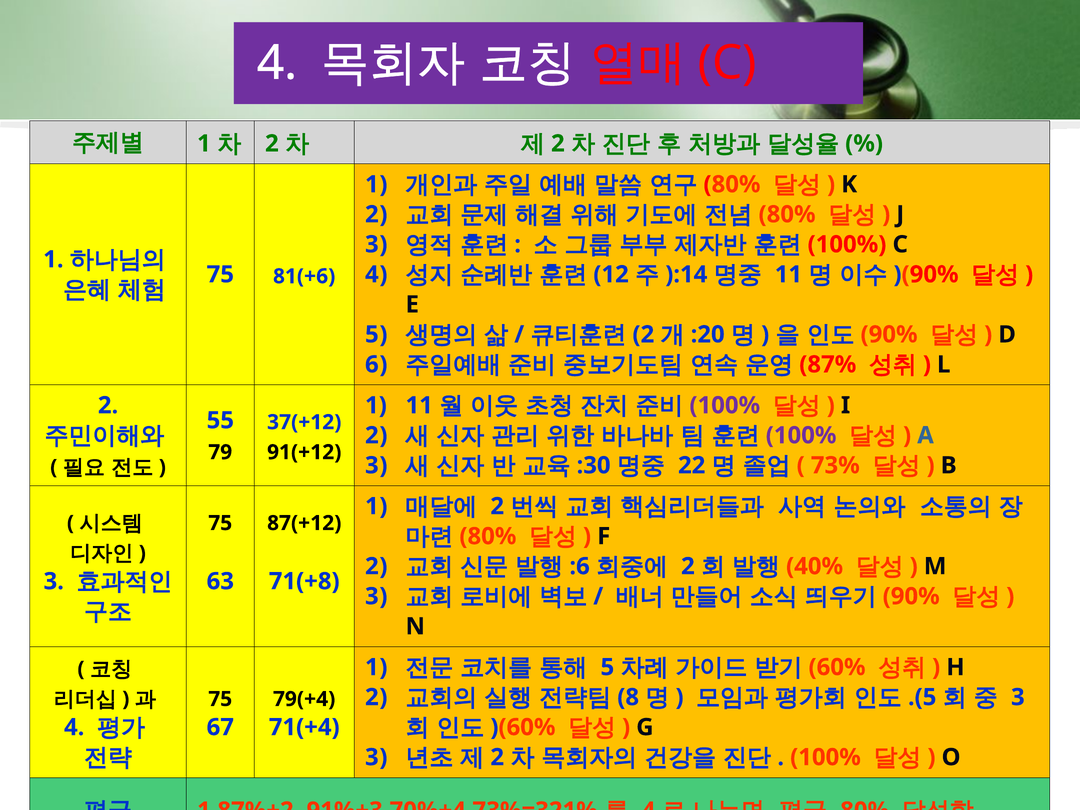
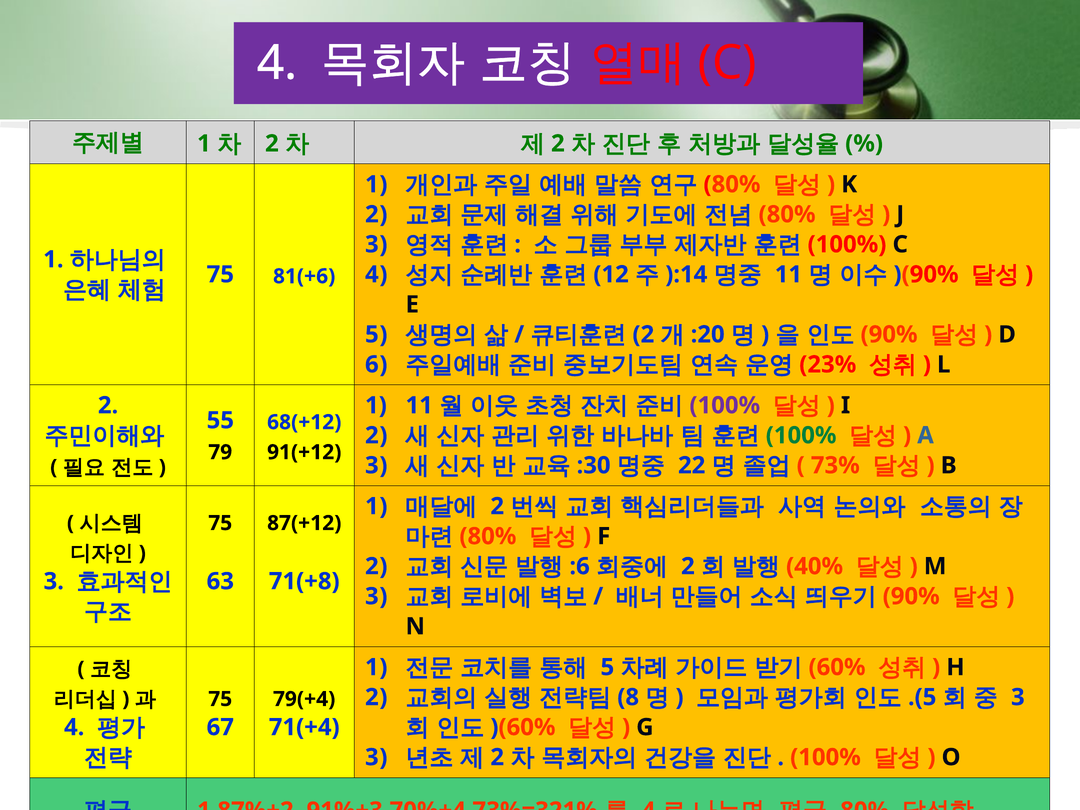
87%: 87% -> 23%
37(+12: 37(+12 -> 68(+12
100% at (801, 435) colour: purple -> green
